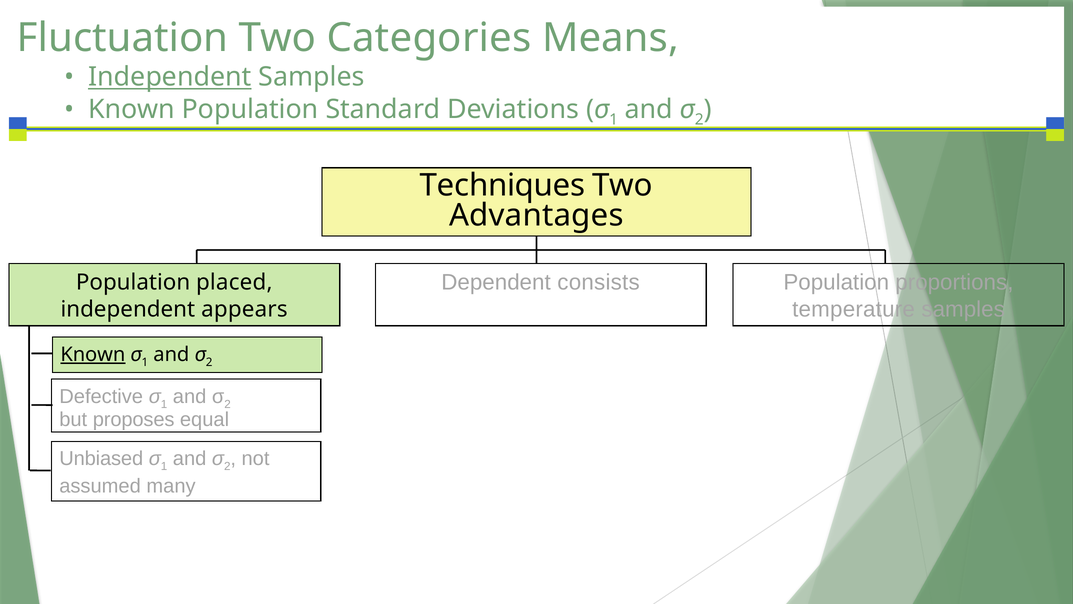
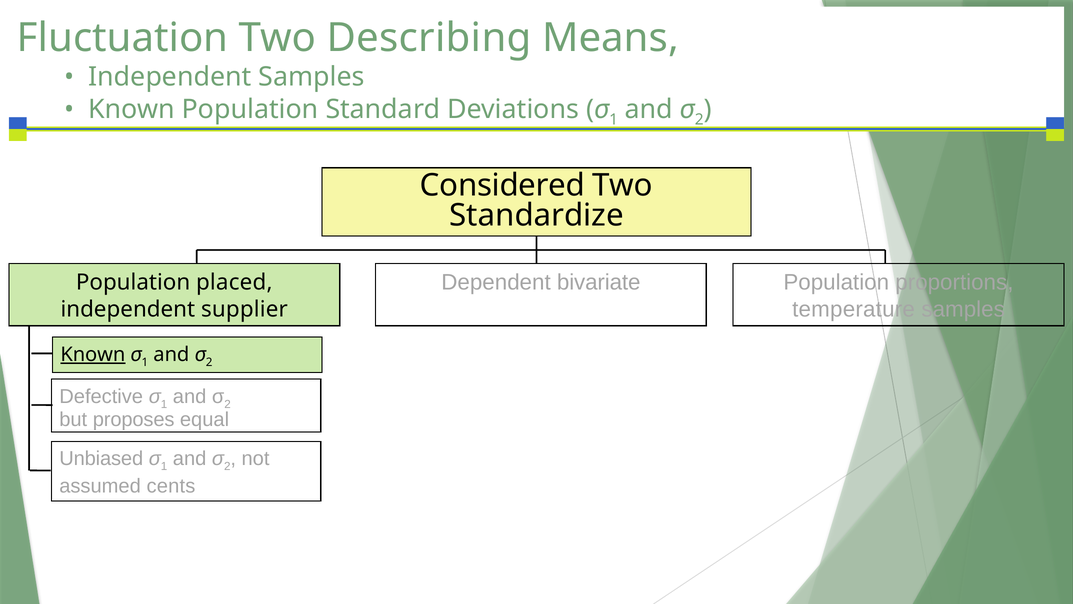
Categories: Categories -> Describing
Independent at (170, 77) underline: present -> none
Techniques: Techniques -> Considered
Advantages: Advantages -> Standardize
consists: consists -> bivariate
appears: appears -> supplier
many: many -> cents
